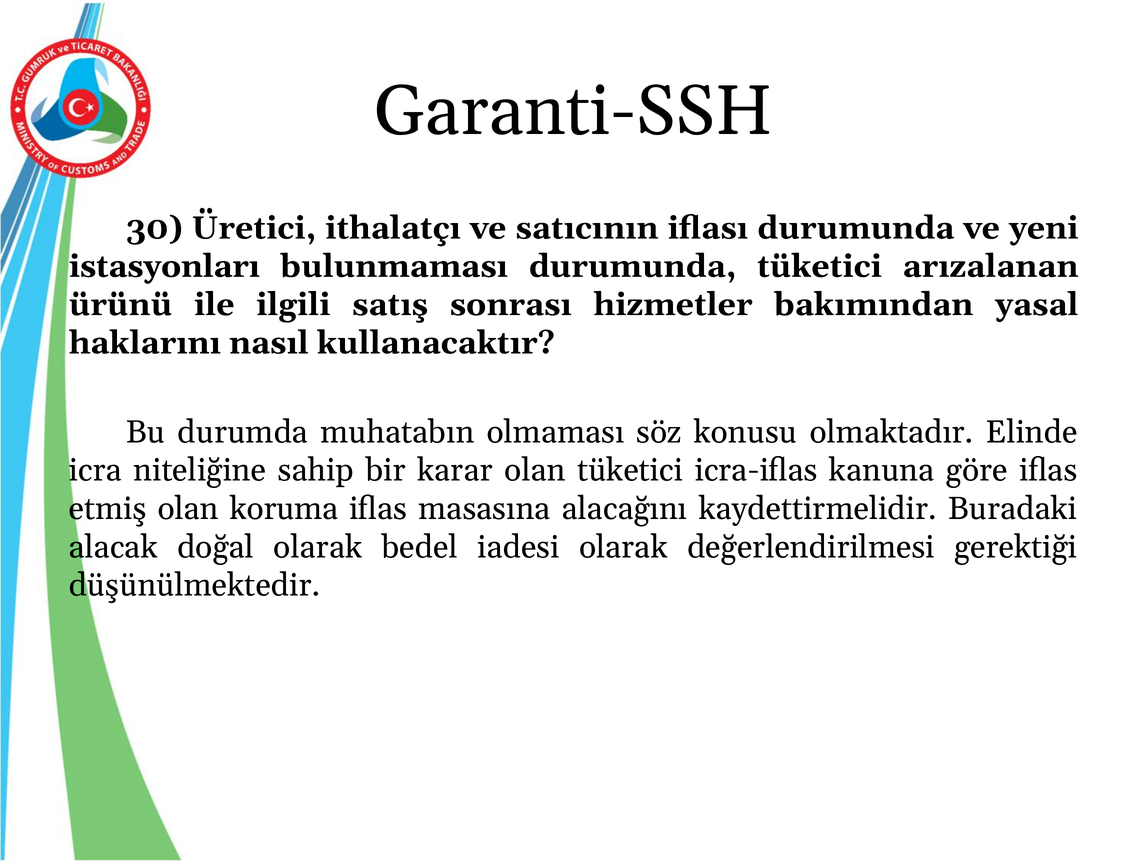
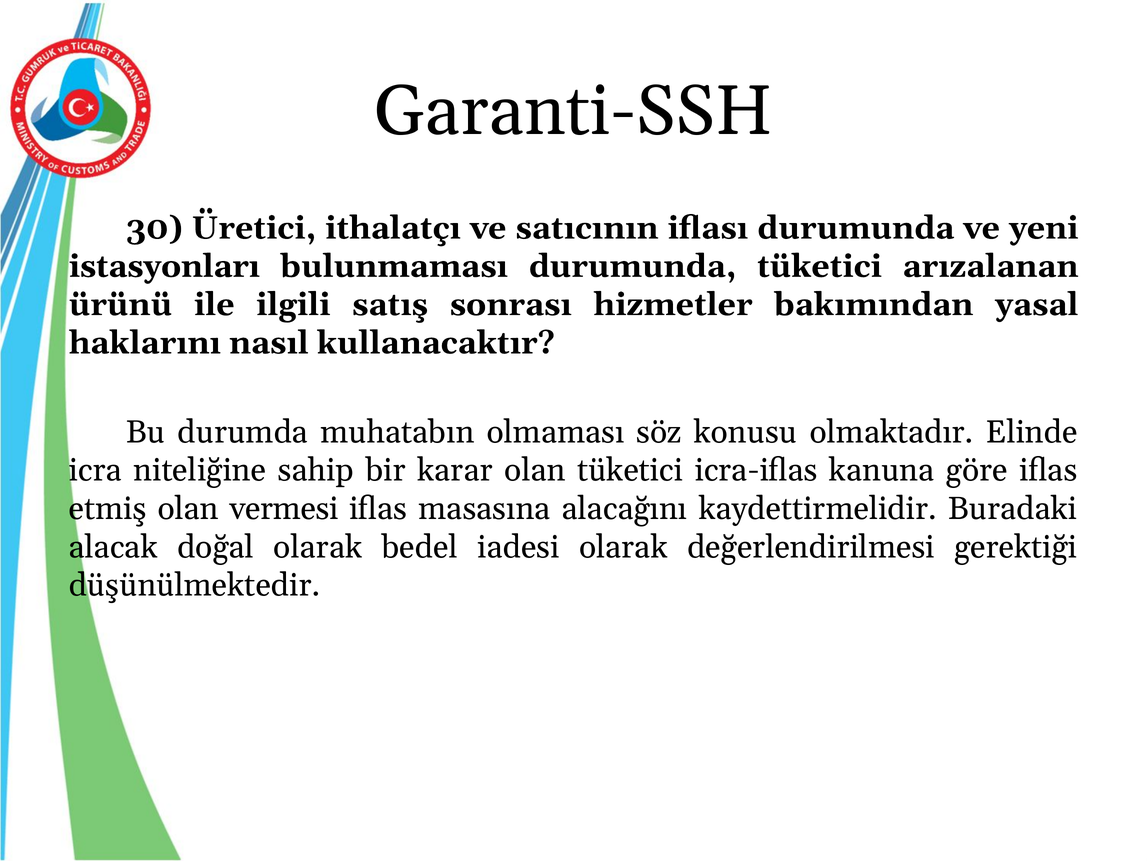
koruma: koruma -> vermesi
